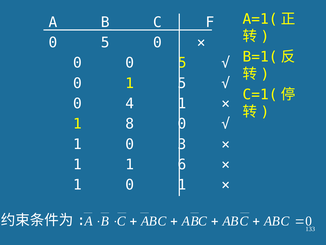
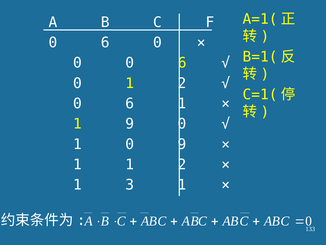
5 at (105, 43): 5 -> 6
0 0 5: 5 -> 6
0 1 5: 5 -> 2
4 at (130, 103): 4 -> 6
1 8: 8 -> 9
0 3: 3 -> 9
1 1 6: 6 -> 2
0 at (130, 185): 0 -> 3
